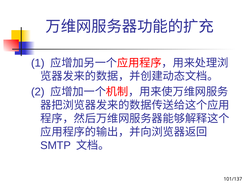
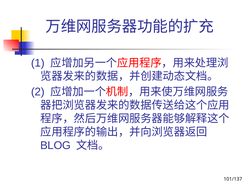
SMTP: SMTP -> BLOG
